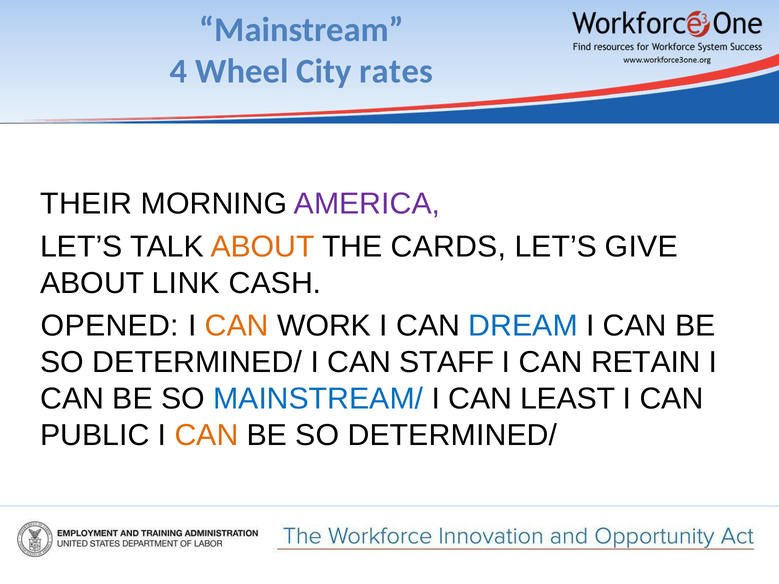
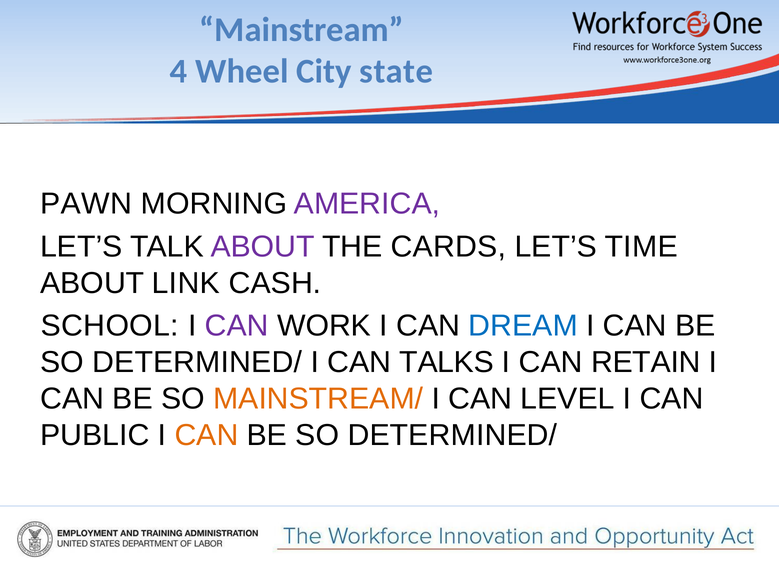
rates: rates -> state
THEIR: THEIR -> PAWN
ABOUT at (263, 247) colour: orange -> purple
GIVE: GIVE -> TIME
OPENED: OPENED -> SCHOOL
CAN at (237, 326) colour: orange -> purple
STAFF: STAFF -> TALKS
MAINSTREAM/ colour: blue -> orange
LEAST: LEAST -> LEVEL
